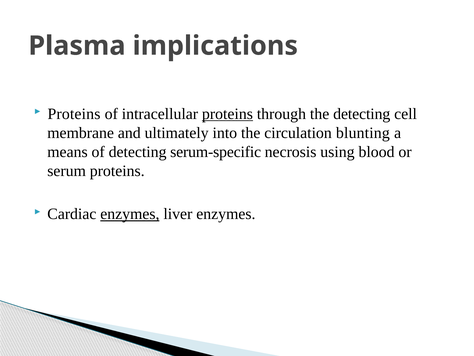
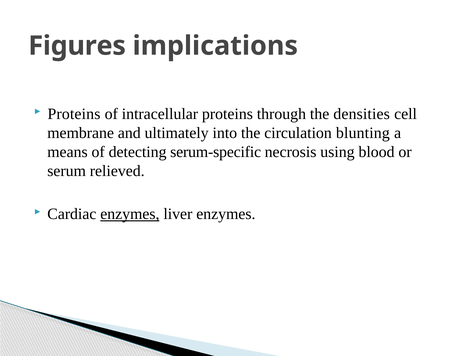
Plasma: Plasma -> Figures
proteins at (227, 114) underline: present -> none
the detecting: detecting -> densities
serum proteins: proteins -> relieved
